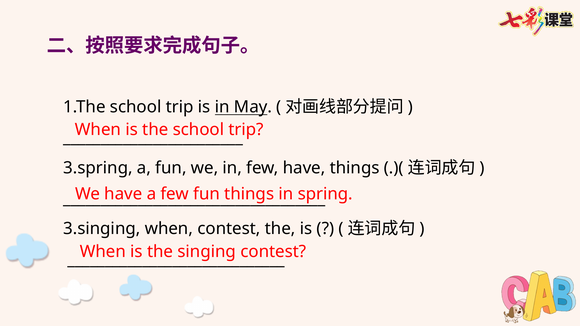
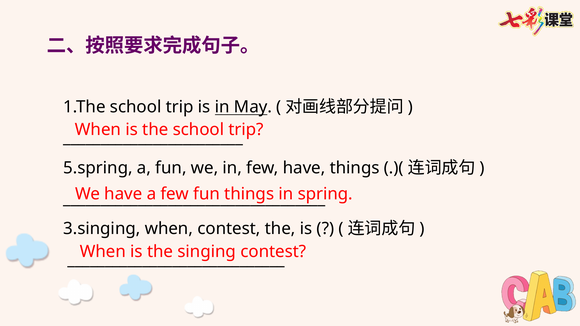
3.spring: 3.spring -> 5.spring
